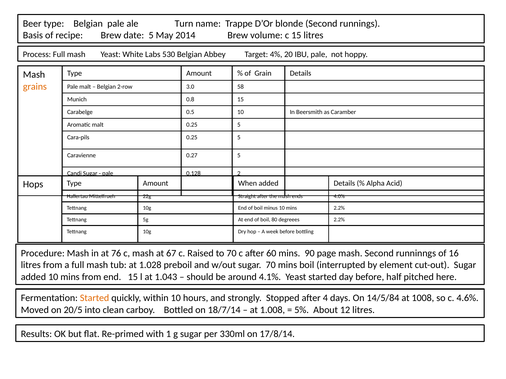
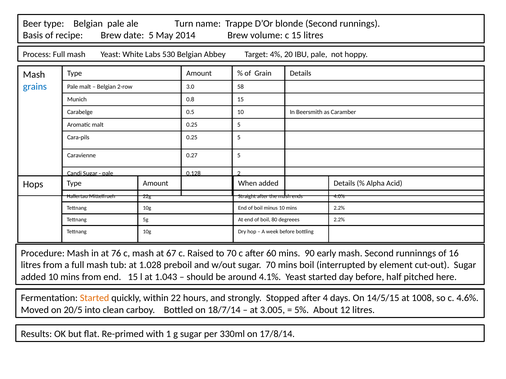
grains colour: orange -> blue
page: page -> early
within 10: 10 -> 22
14/5/84: 14/5/84 -> 14/5/15
1.008: 1.008 -> 3.005
